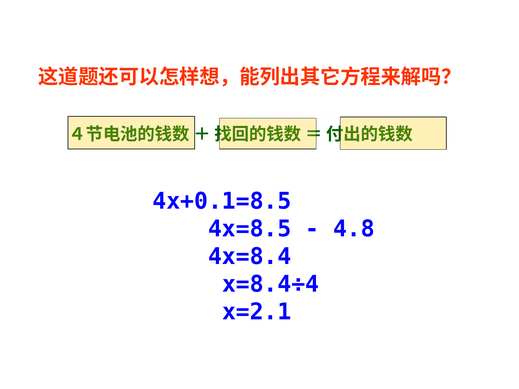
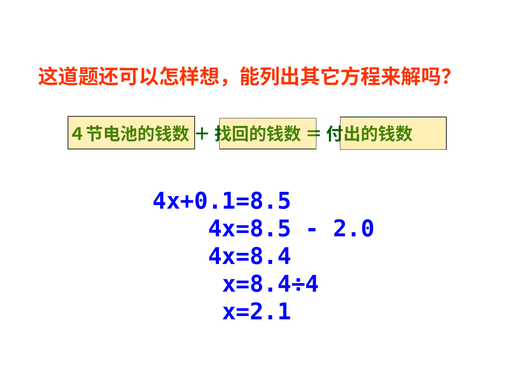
4.8: 4.8 -> 2.0
